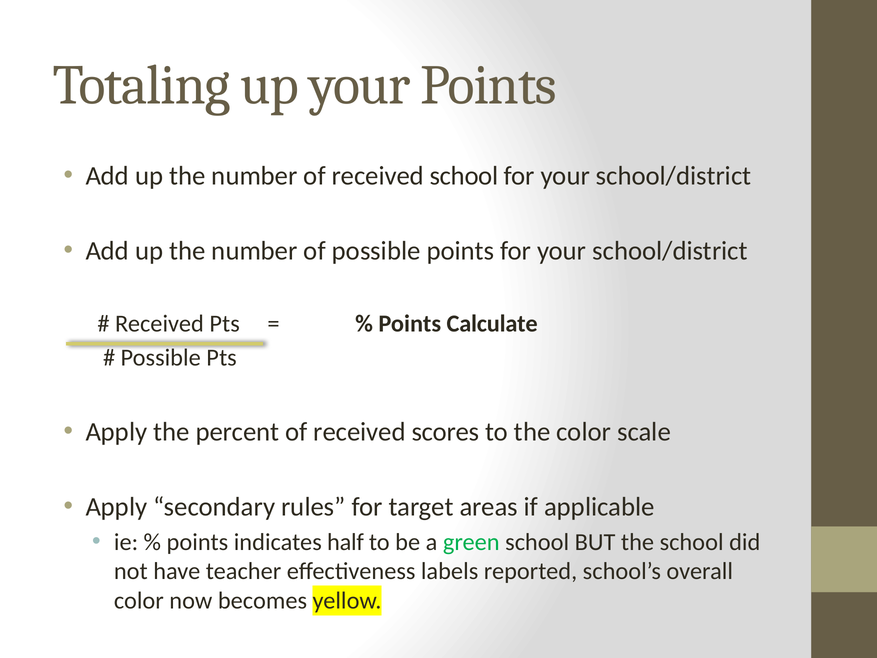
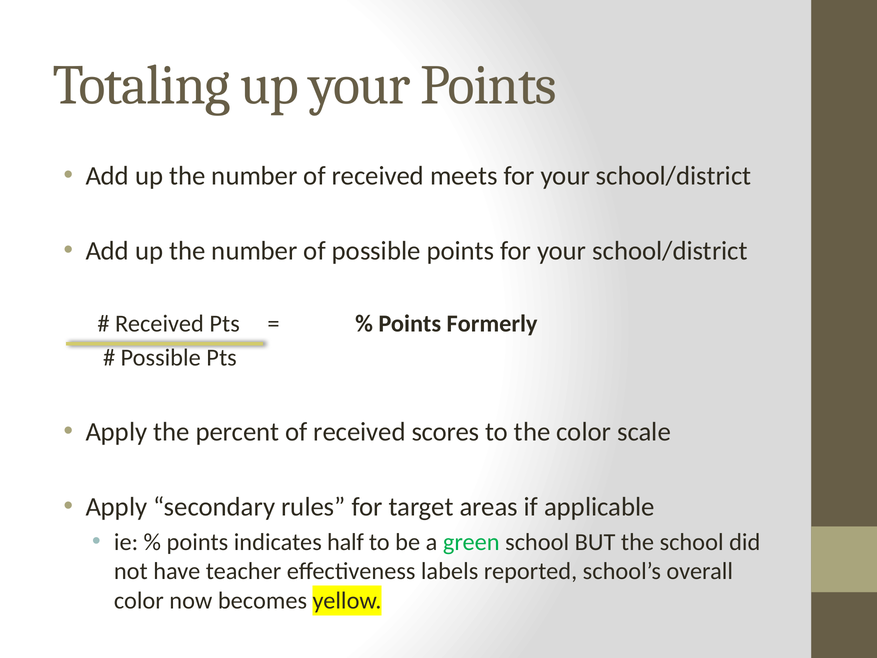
received school: school -> meets
Calculate: Calculate -> Formerly
